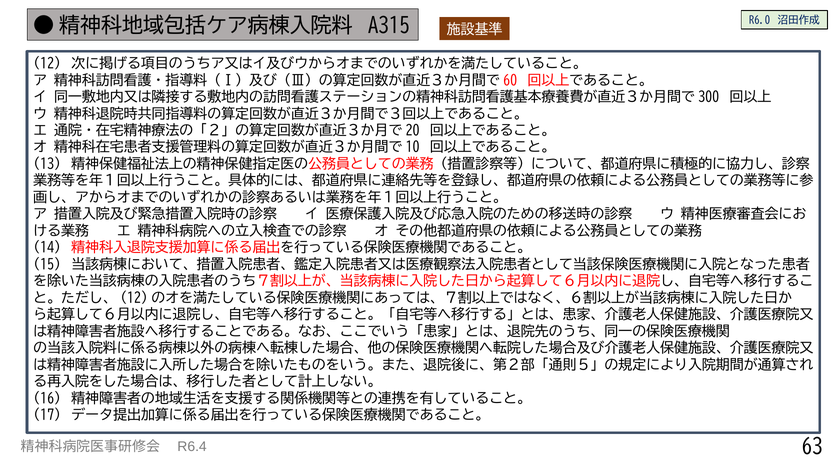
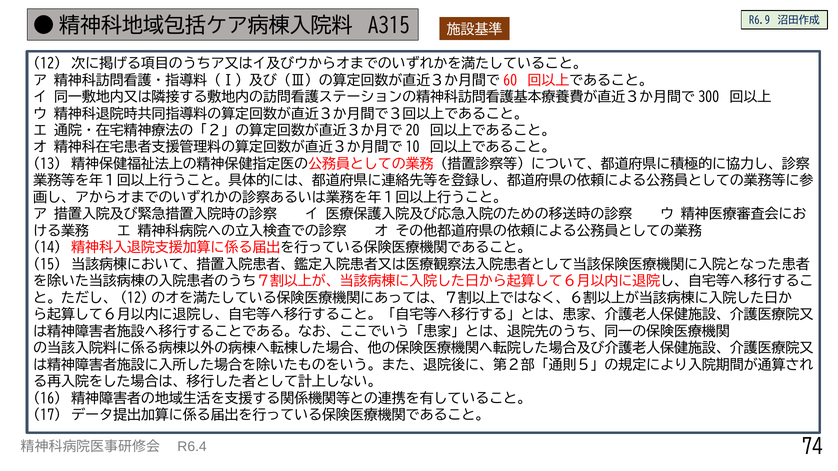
R6.0: R6.0 -> R6.9
63: 63 -> 74
